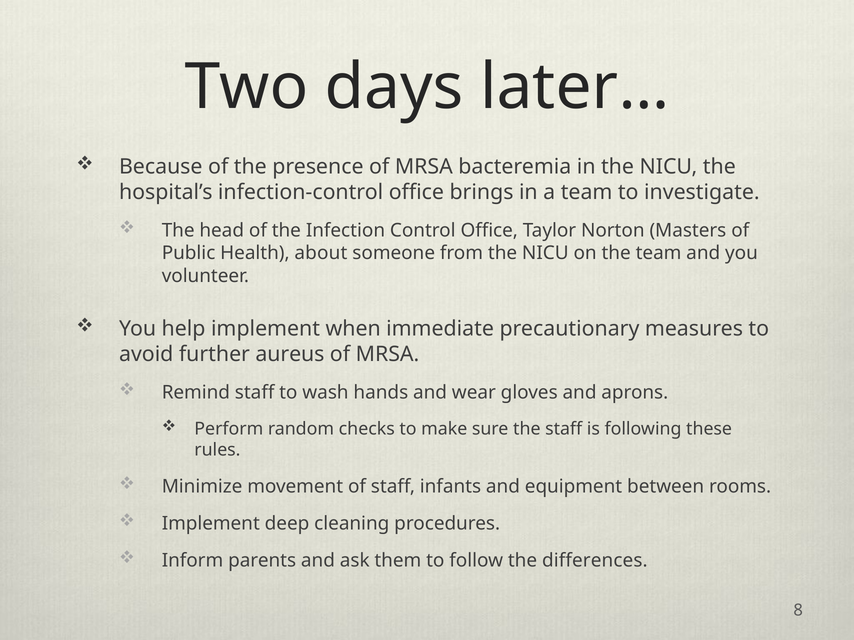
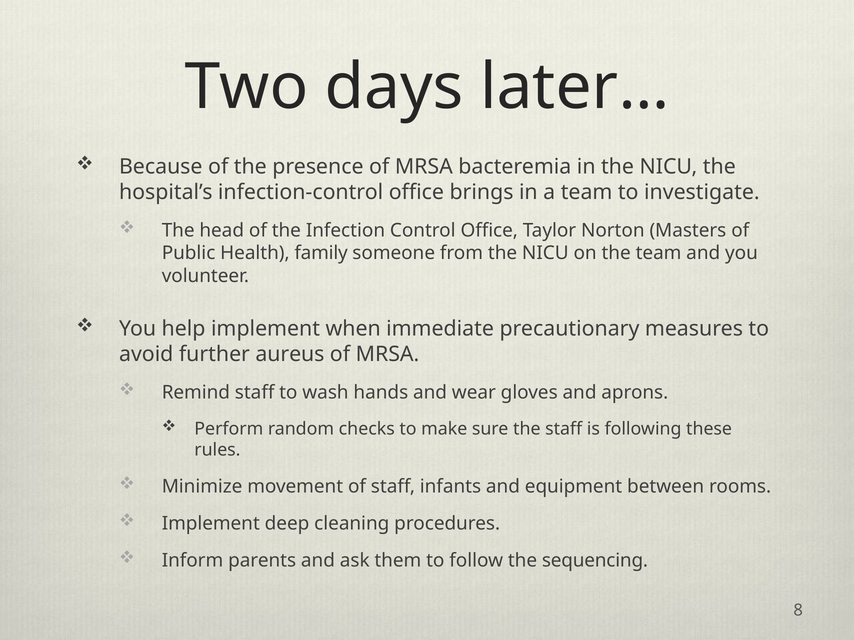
about: about -> family
differences: differences -> sequencing
